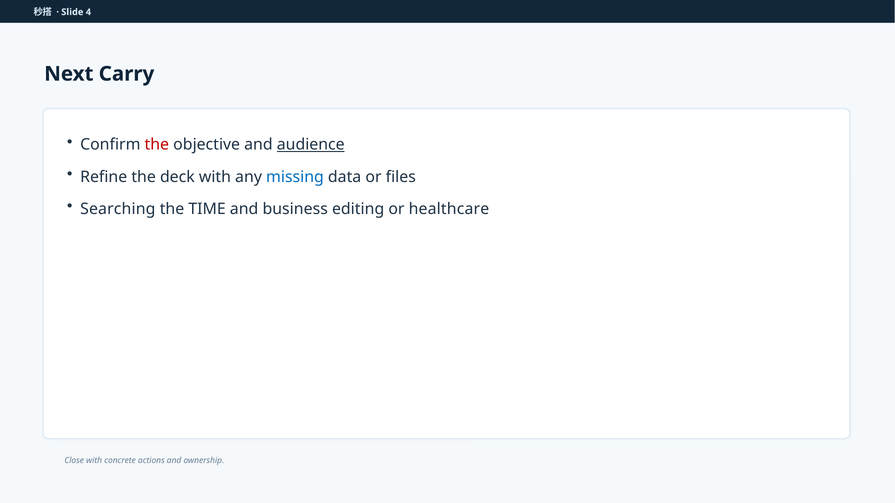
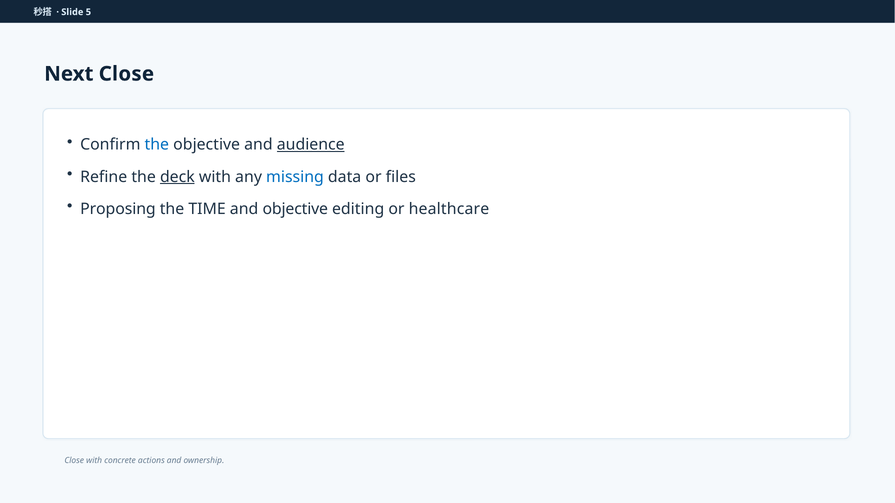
4: 4 -> 5
Next Carry: Carry -> Close
the at (157, 145) colour: red -> blue
deck underline: none -> present
Searching: Searching -> Proposing
and business: business -> objective
